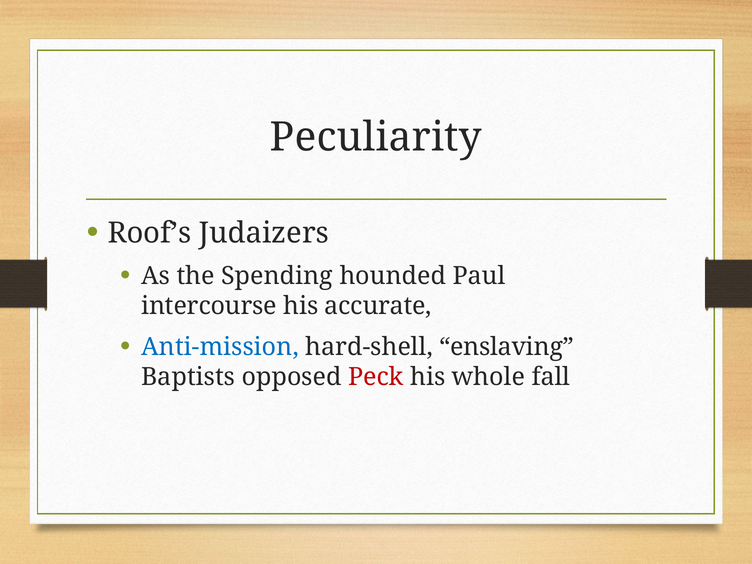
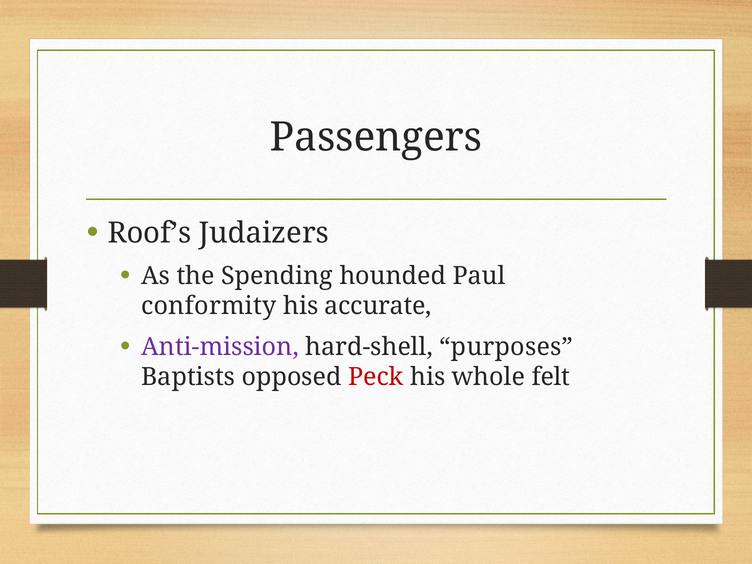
Peculiarity: Peculiarity -> Passengers
intercourse: intercourse -> conformity
Anti-mission colour: blue -> purple
enslaving: enslaving -> purposes
fall: fall -> felt
